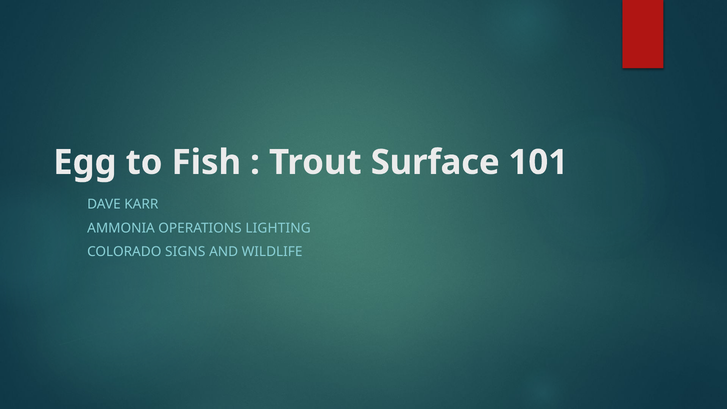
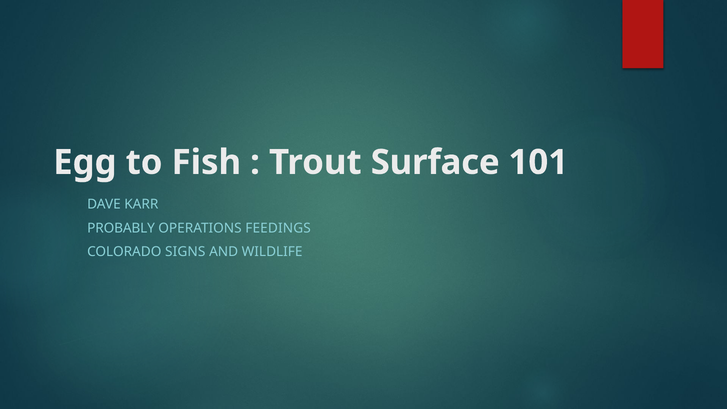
AMMONIA: AMMONIA -> PROBABLY
LIGHTING: LIGHTING -> FEEDINGS
